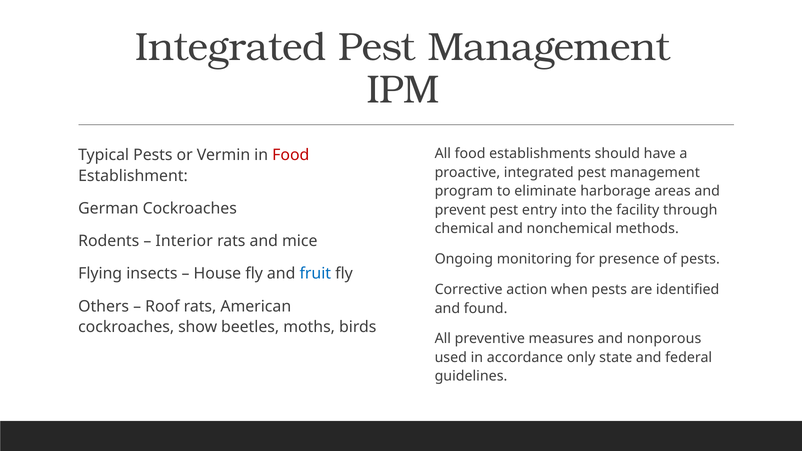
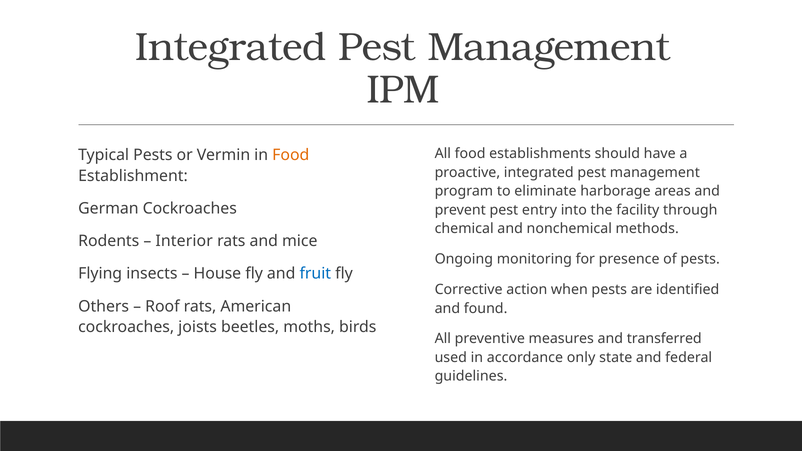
Food at (291, 155) colour: red -> orange
show: show -> joists
nonporous: nonporous -> transferred
